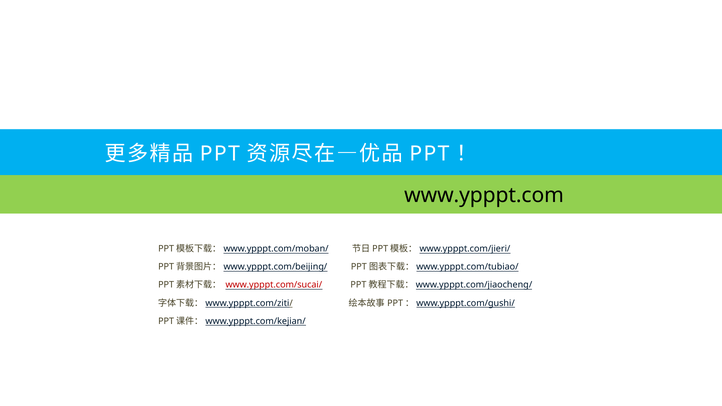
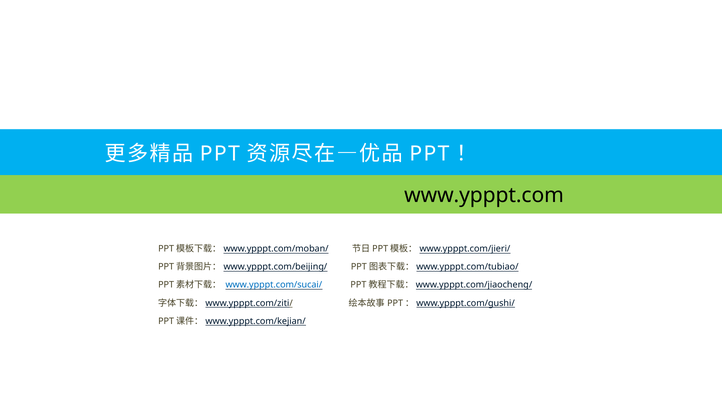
www.ypppt.com/sucai/ colour: red -> blue
